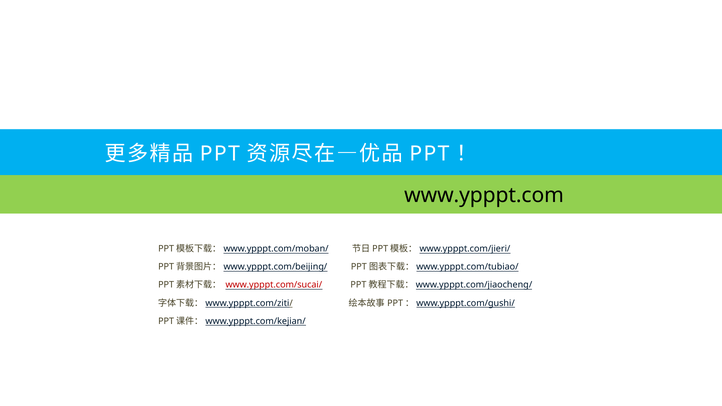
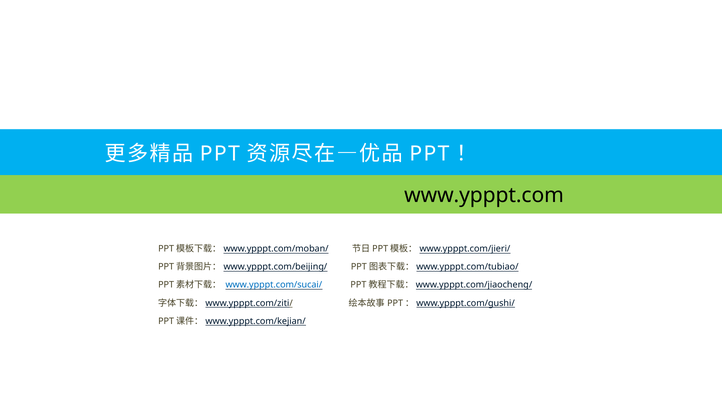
www.ypppt.com/sucai/ colour: red -> blue
